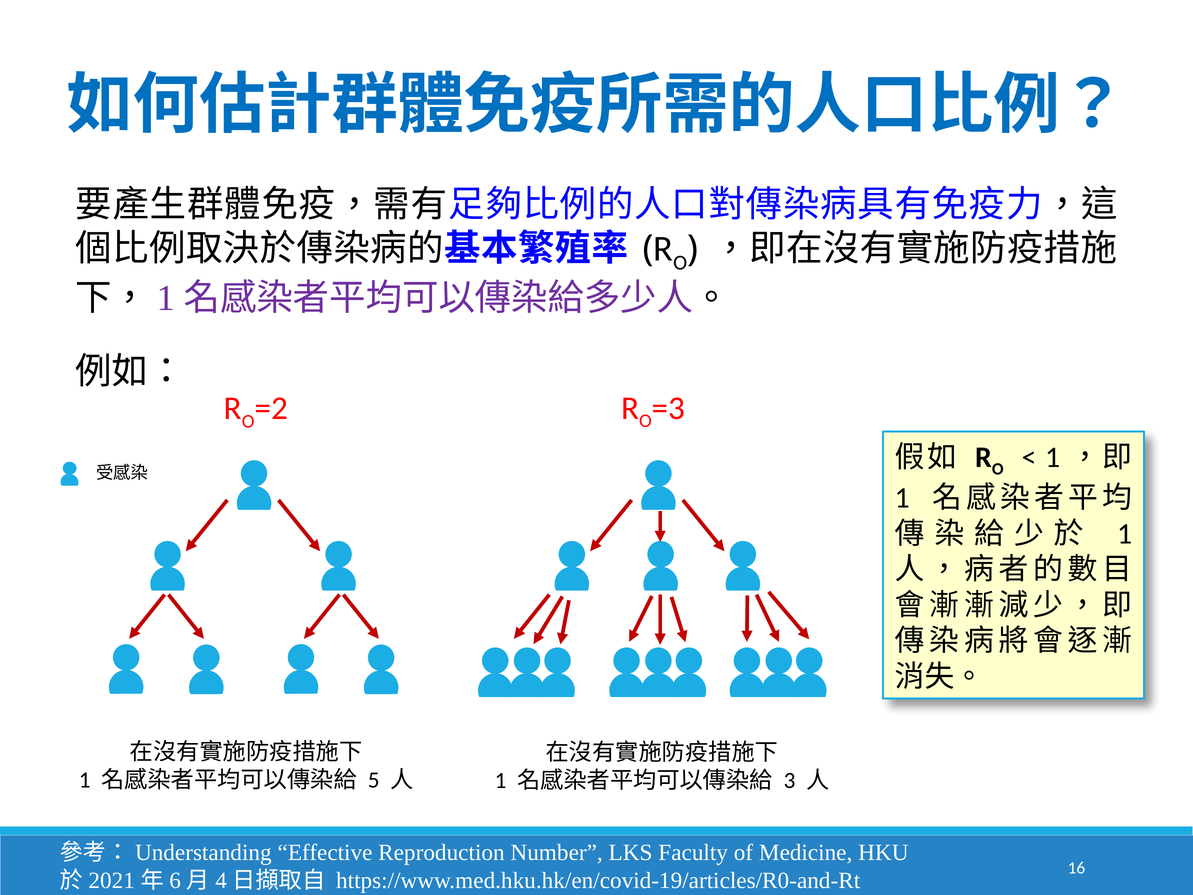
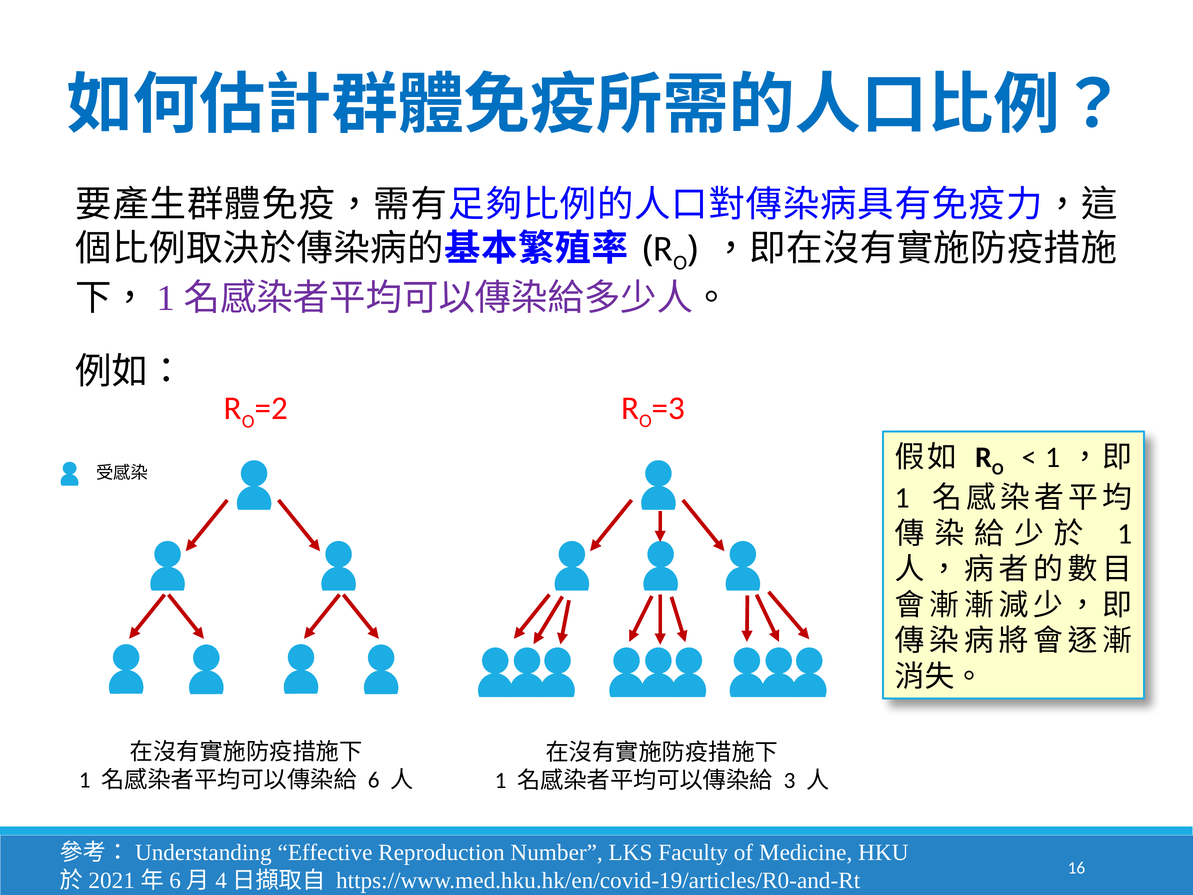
5: 5 -> 6
